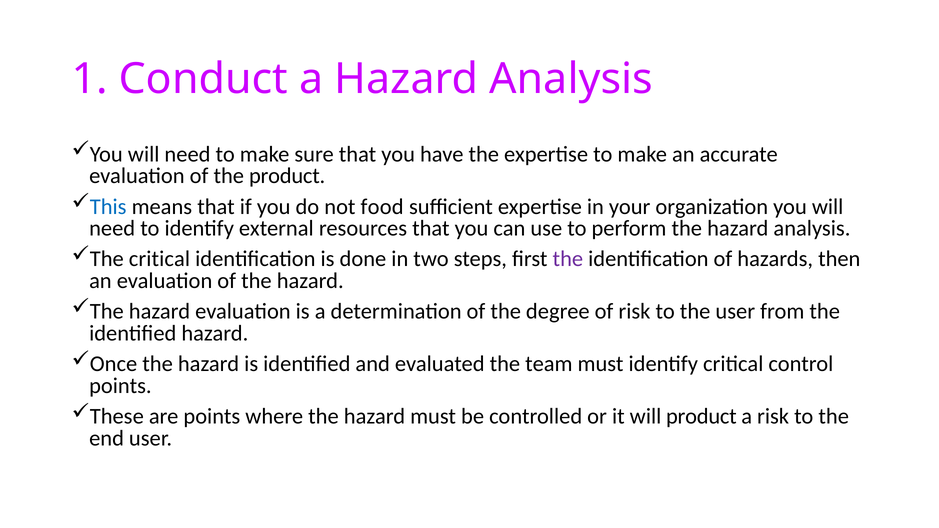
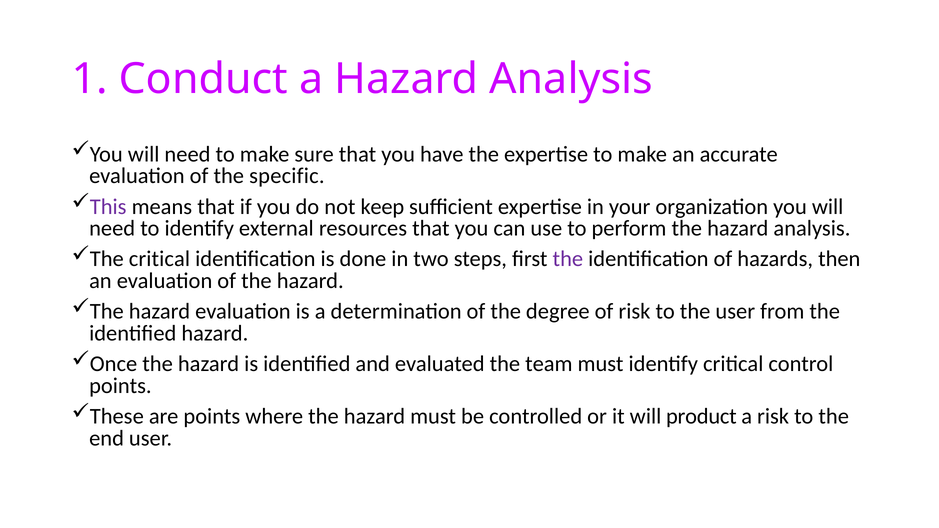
the product: product -> specific
This colour: blue -> purple
food: food -> keep
